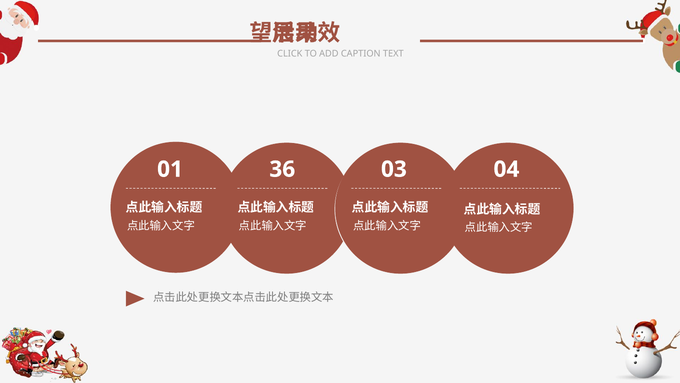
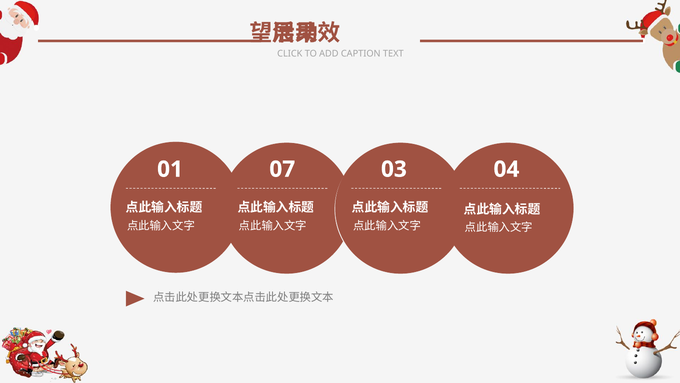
36: 36 -> 07
